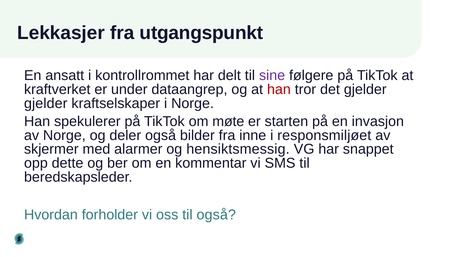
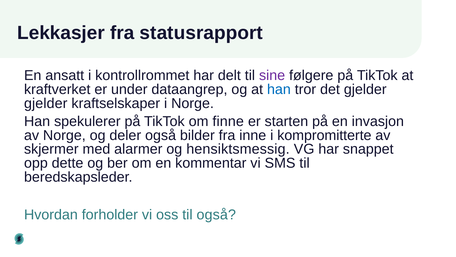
utgangspunkt: utgangspunkt -> statusrapport
han at (279, 89) colour: red -> blue
møte: møte -> finne
responsmiljøet: responsmiljøet -> kompromitterte
